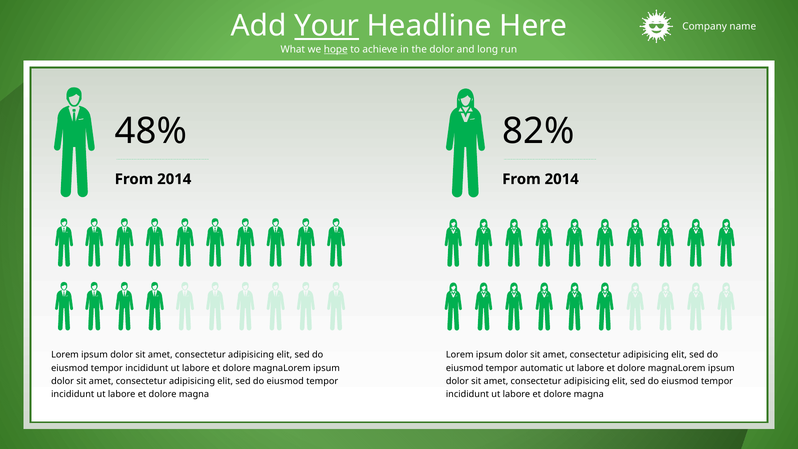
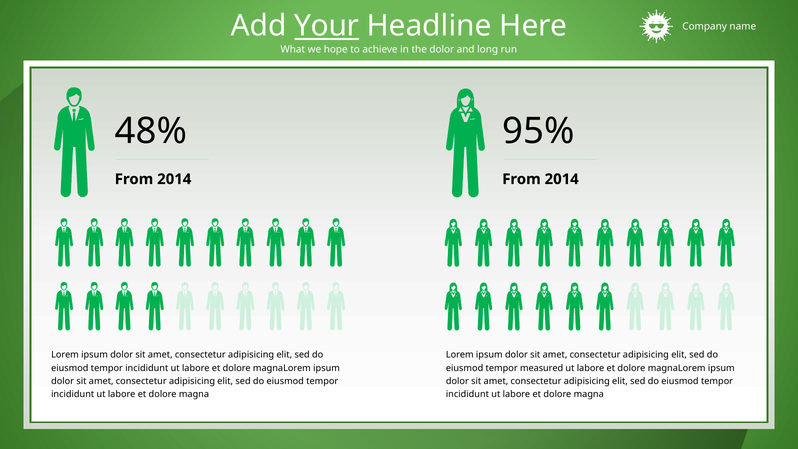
hope underline: present -> none
82%: 82% -> 95%
automatic: automatic -> measured
